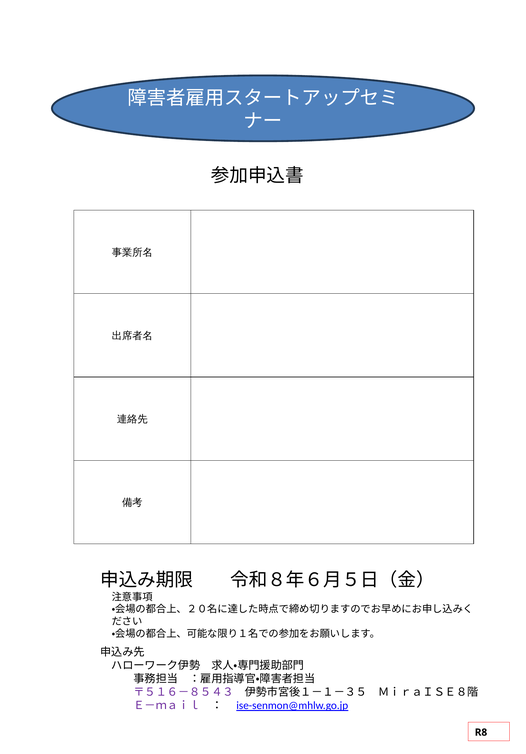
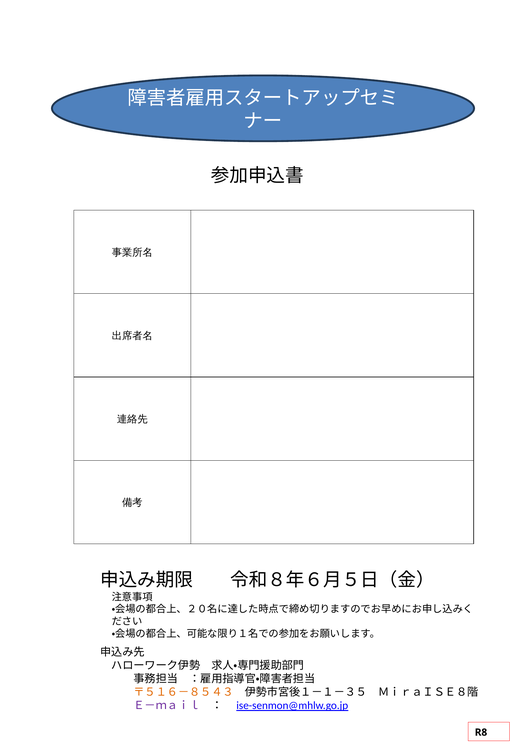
〒５１６－８５４３ colour: purple -> orange
